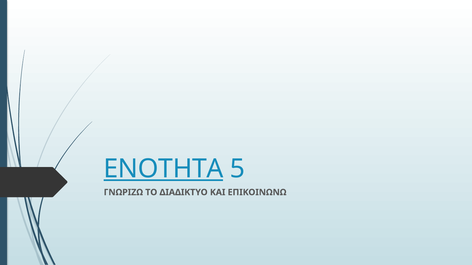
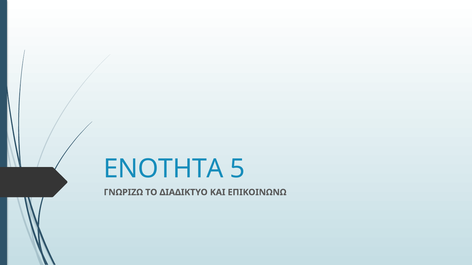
ΕΝΟΤΗΤΑ underline: present -> none
